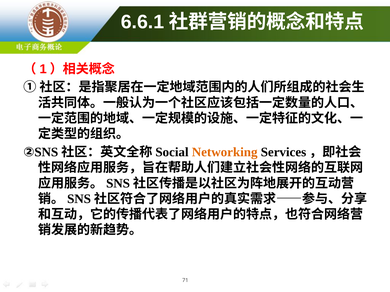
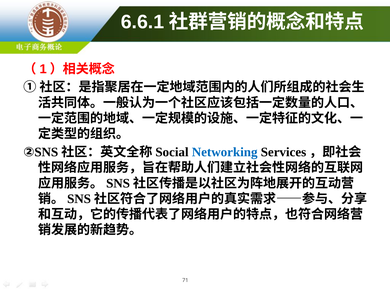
Networking colour: orange -> blue
